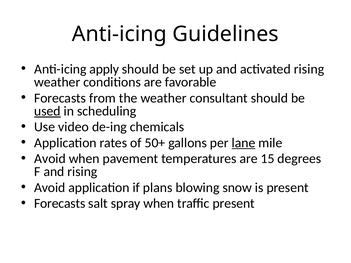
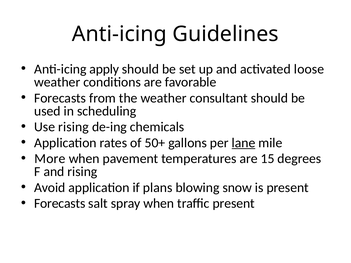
activated rising: rising -> loose
used underline: present -> none
Use video: video -> rising
Avoid at (50, 159): Avoid -> More
